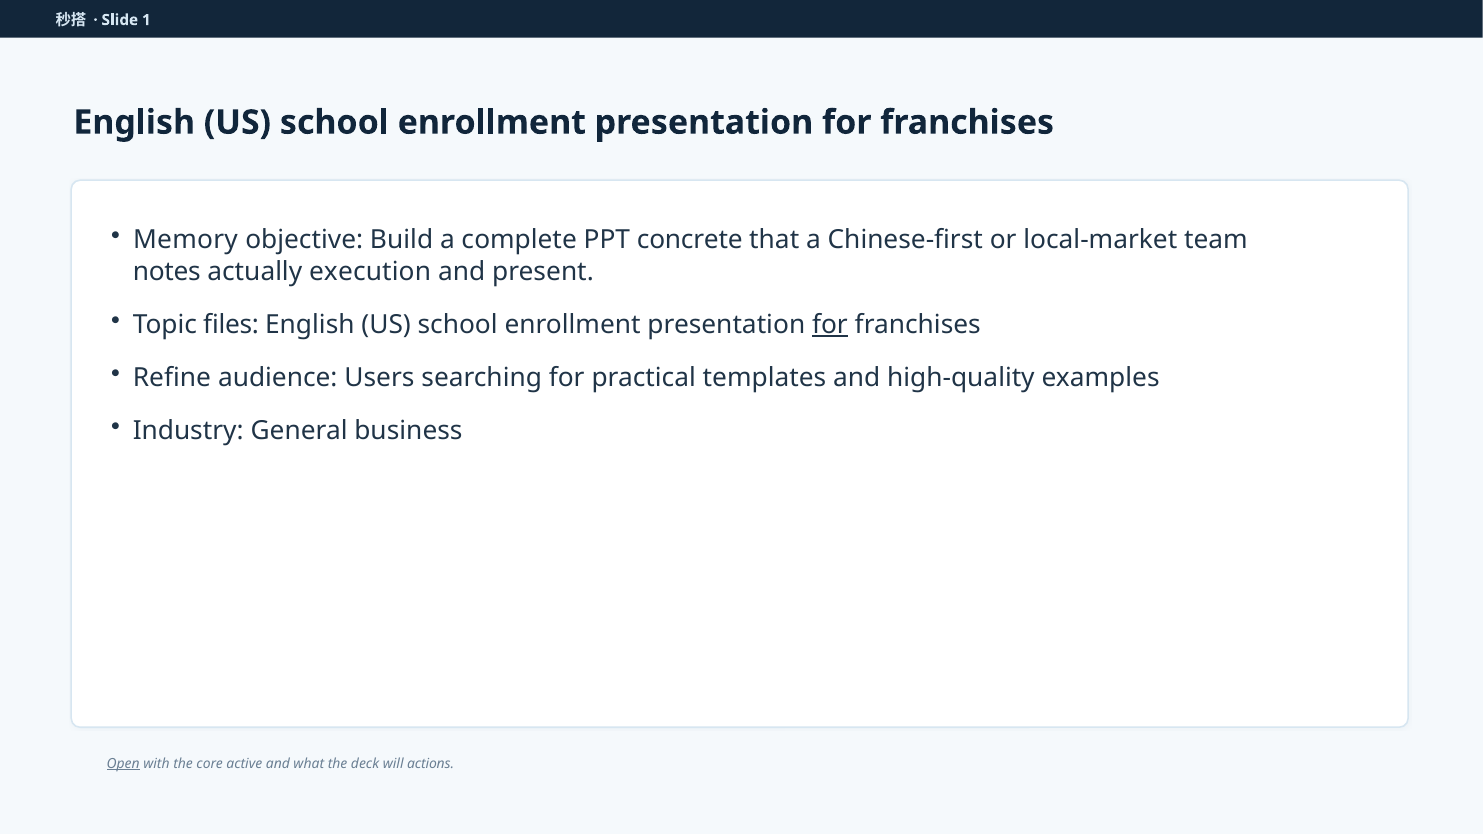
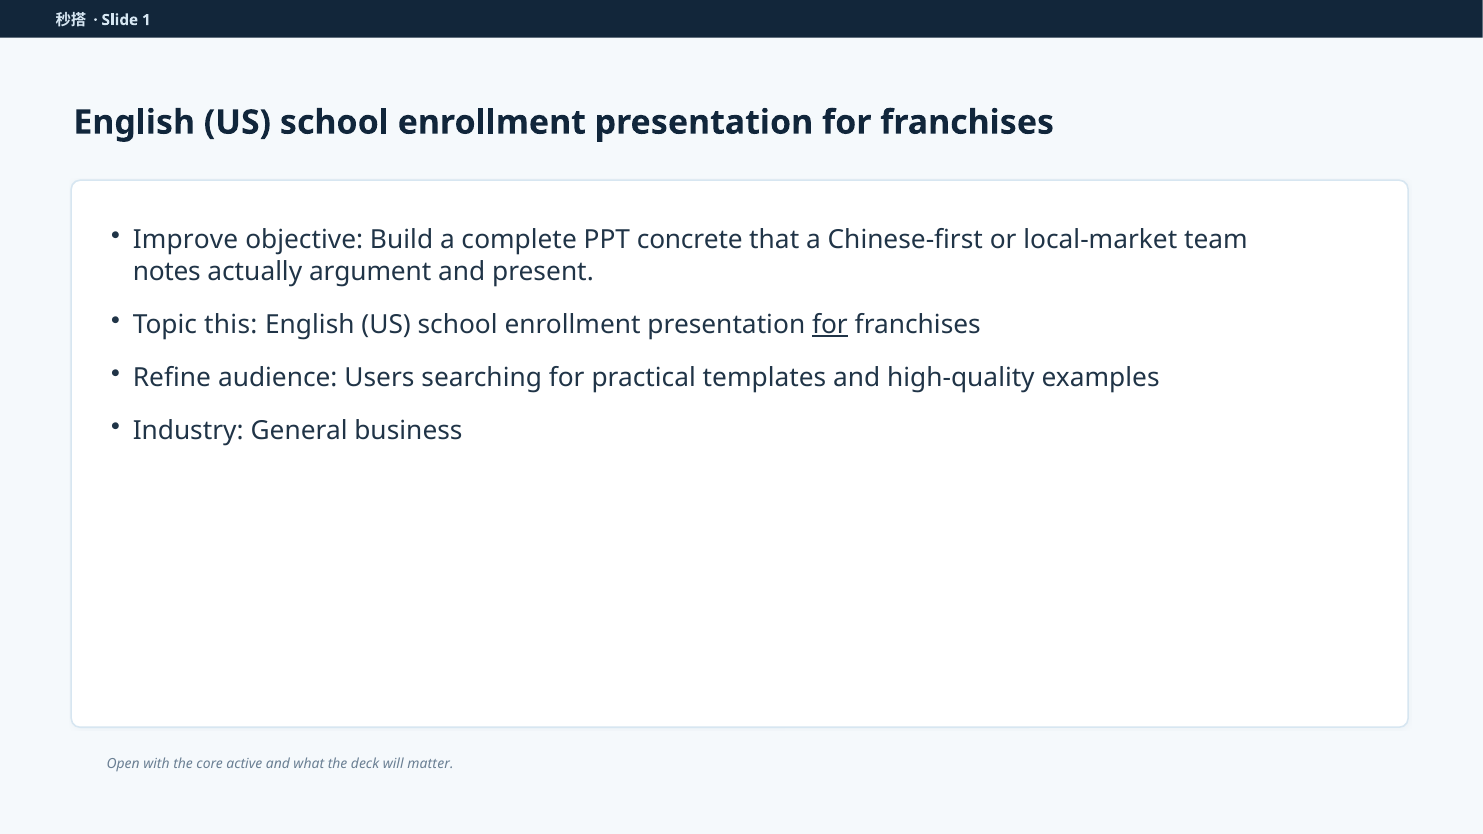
Memory: Memory -> Improve
execution: execution -> argument
files: files -> this
Open underline: present -> none
actions: actions -> matter
